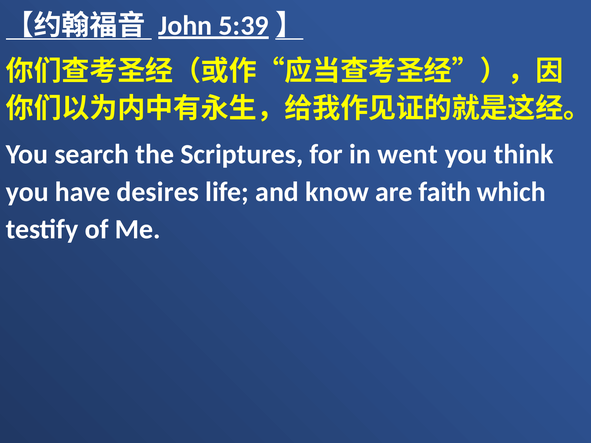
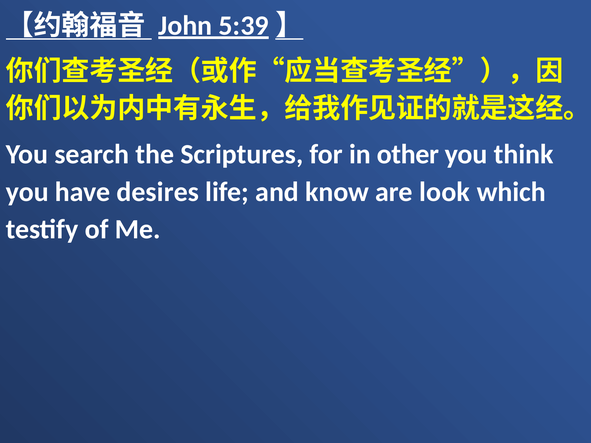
went: went -> other
faith: faith -> look
